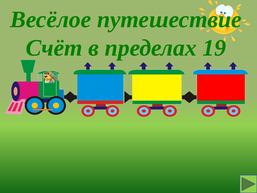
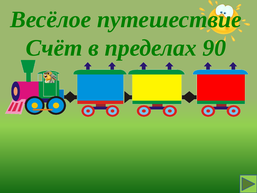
19: 19 -> 90
